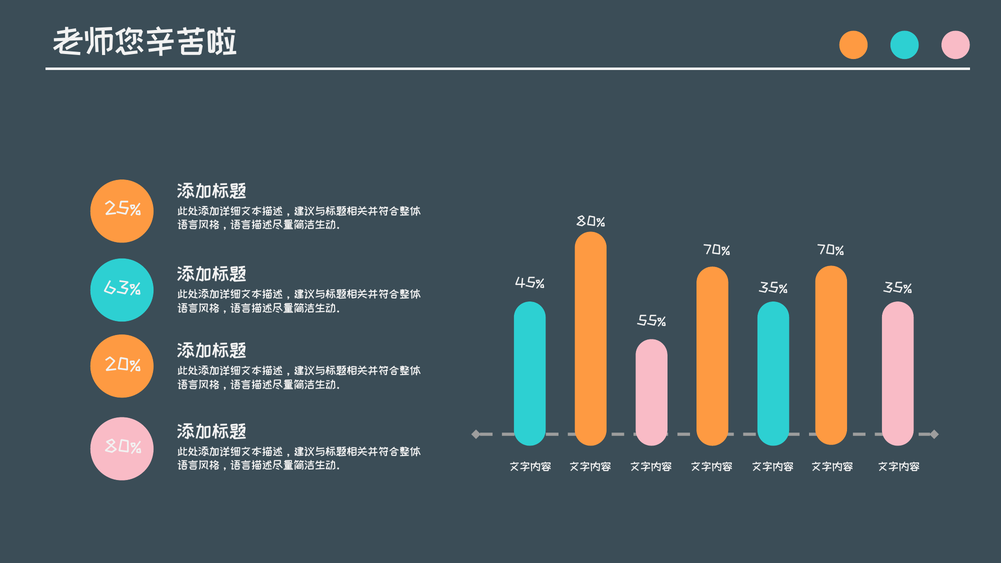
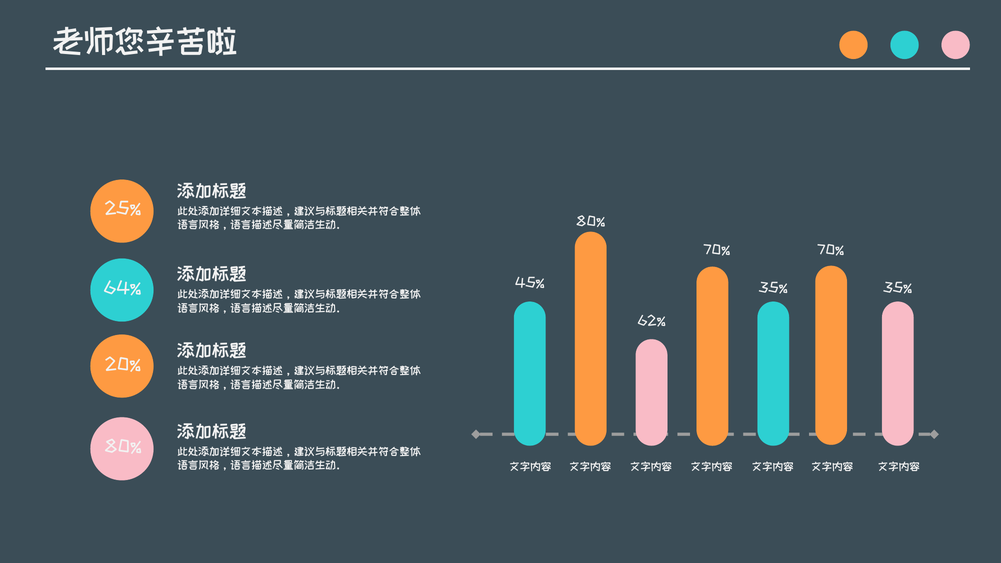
63%: 63% -> 64%
55%: 55% -> 62%
